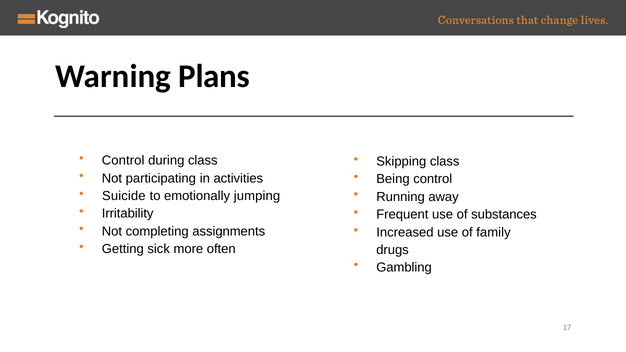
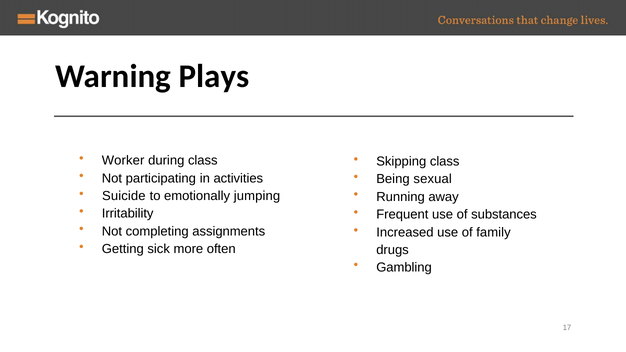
Plans: Plans -> Plays
Control at (123, 161): Control -> Worker
Being control: control -> sexual
